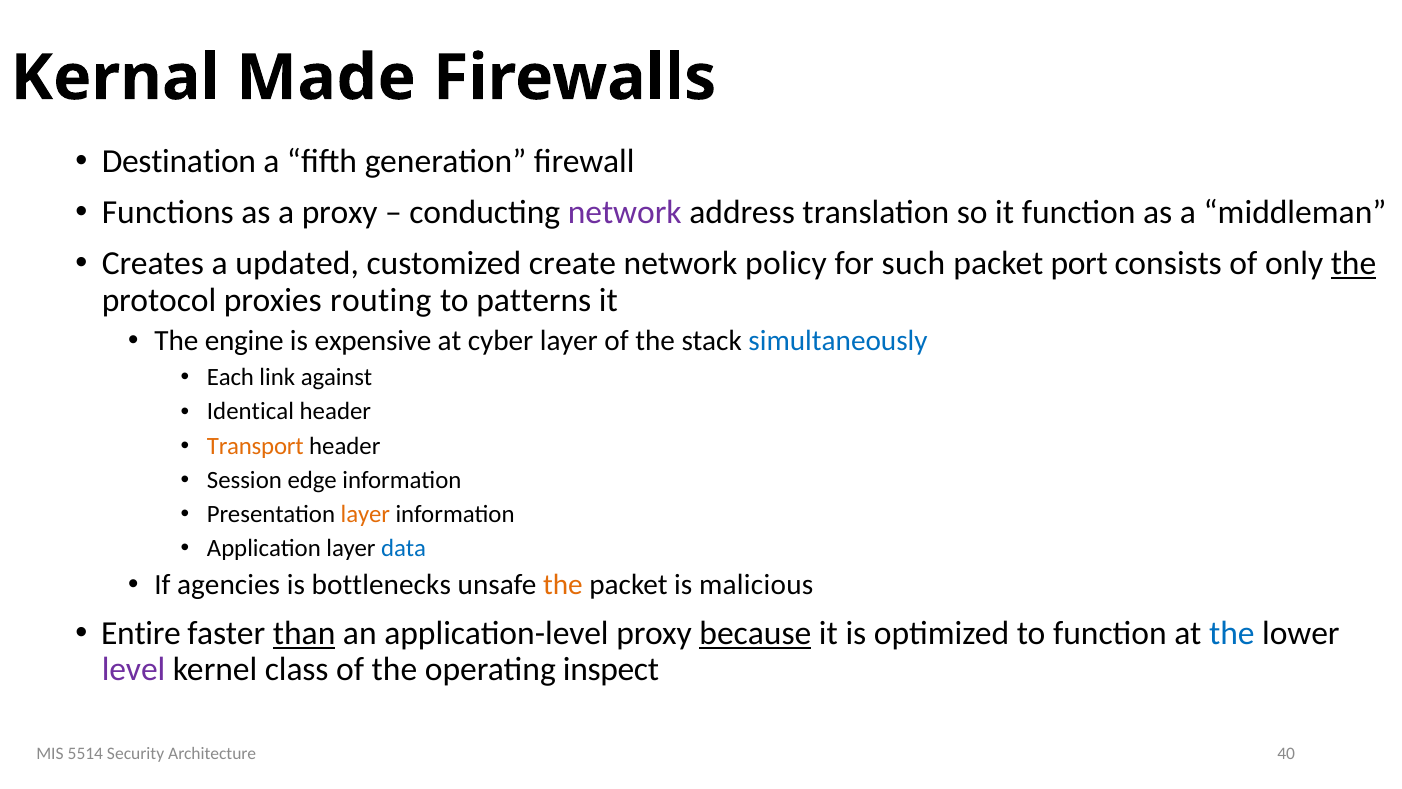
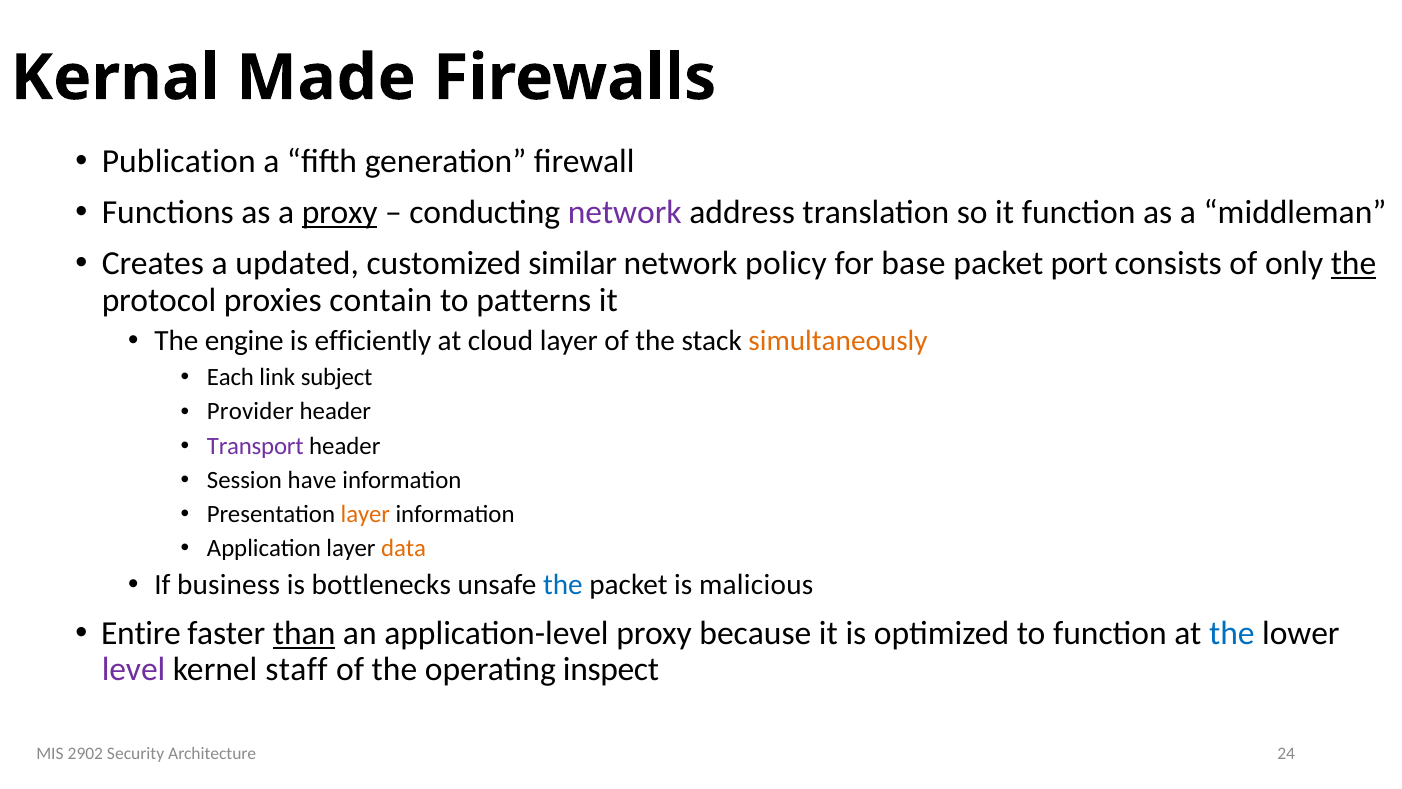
Destination: Destination -> Publication
proxy at (340, 213) underline: none -> present
create: create -> similar
such: such -> base
routing: routing -> contain
expensive: expensive -> efficiently
cyber: cyber -> cloud
simultaneously colour: blue -> orange
against: against -> subject
Identical: Identical -> Provider
Transport colour: orange -> purple
edge: edge -> have
data colour: blue -> orange
agencies: agencies -> business
the at (563, 584) colour: orange -> blue
because underline: present -> none
class: class -> staff
5514: 5514 -> 2902
40: 40 -> 24
